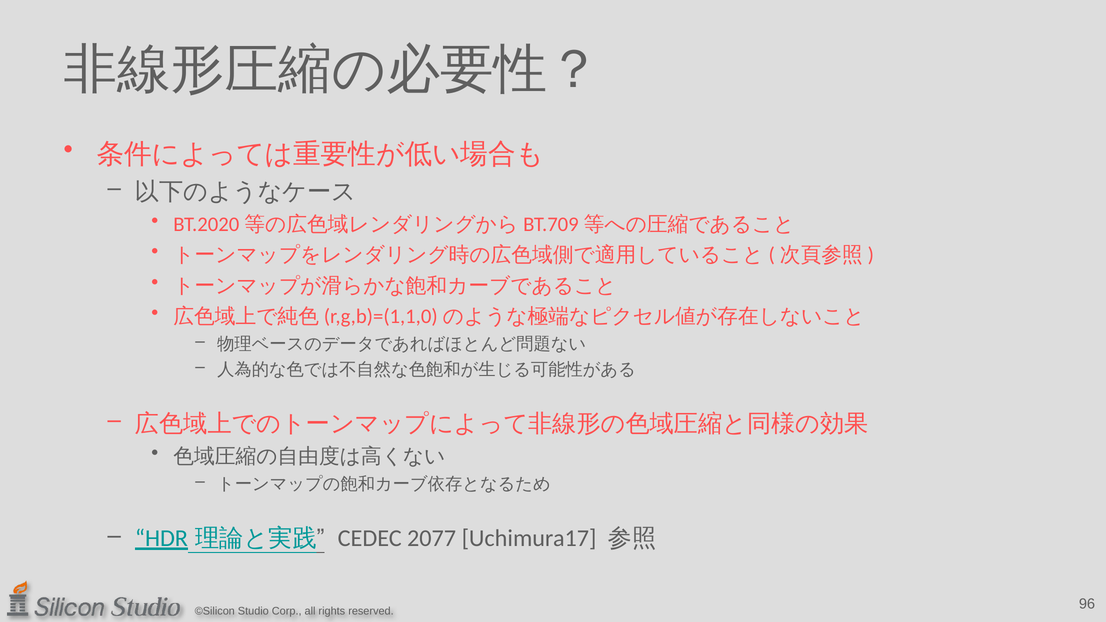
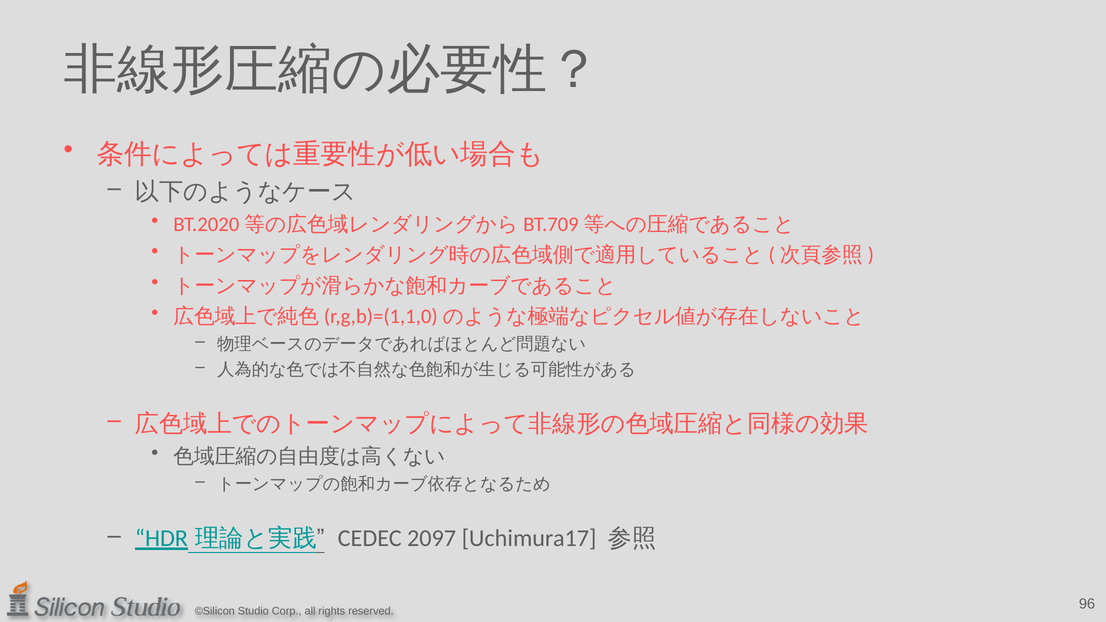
2077: 2077 -> 2097
